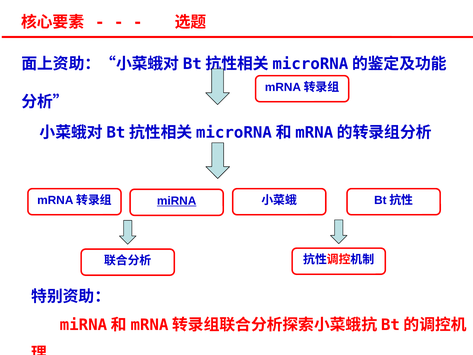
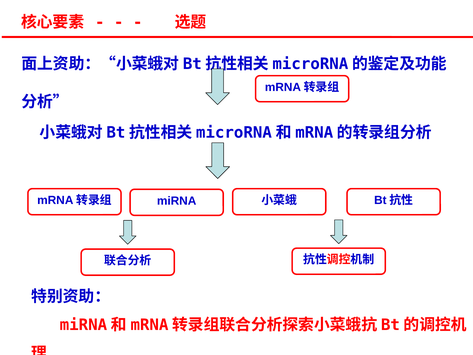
miRNA underline: present -> none
